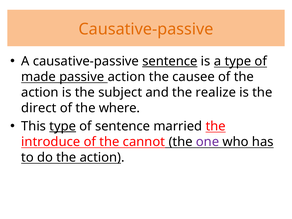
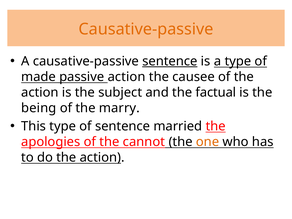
realize: realize -> factual
direct: direct -> being
where: where -> marry
type at (63, 126) underline: present -> none
introduce: introduce -> apologies
one colour: purple -> orange
